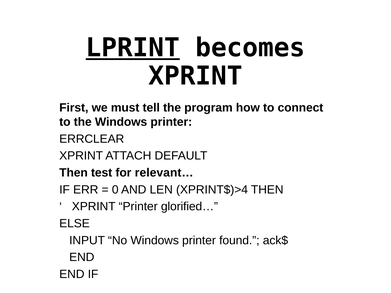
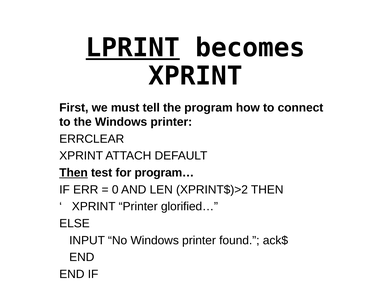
Then at (74, 173) underline: none -> present
relevant…: relevant… -> program…
XPRINT$)>4: XPRINT$)>4 -> XPRINT$)>2
